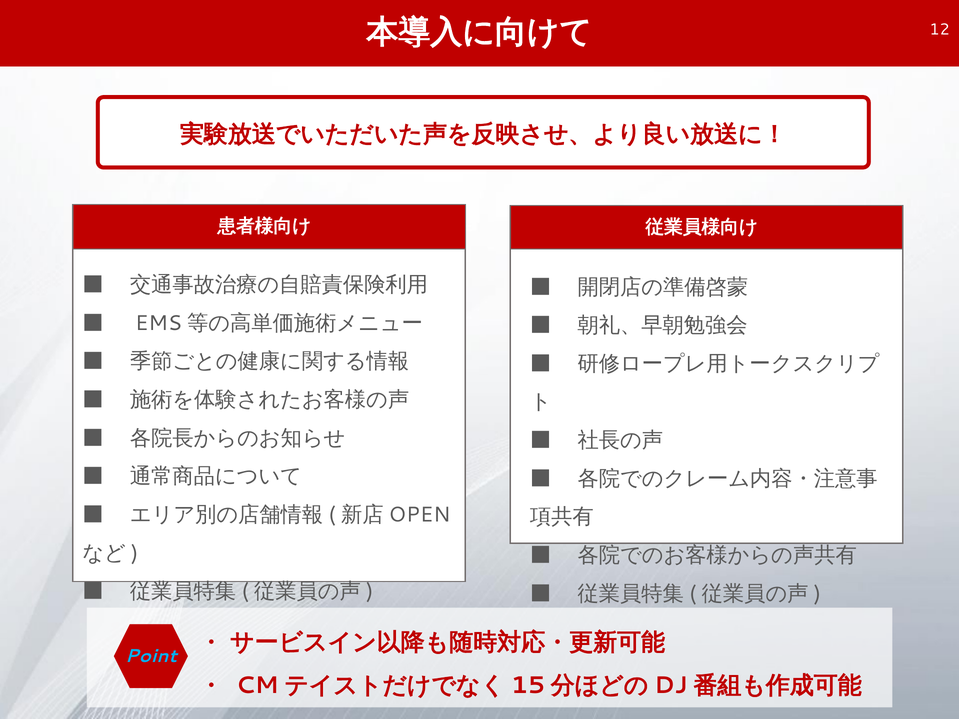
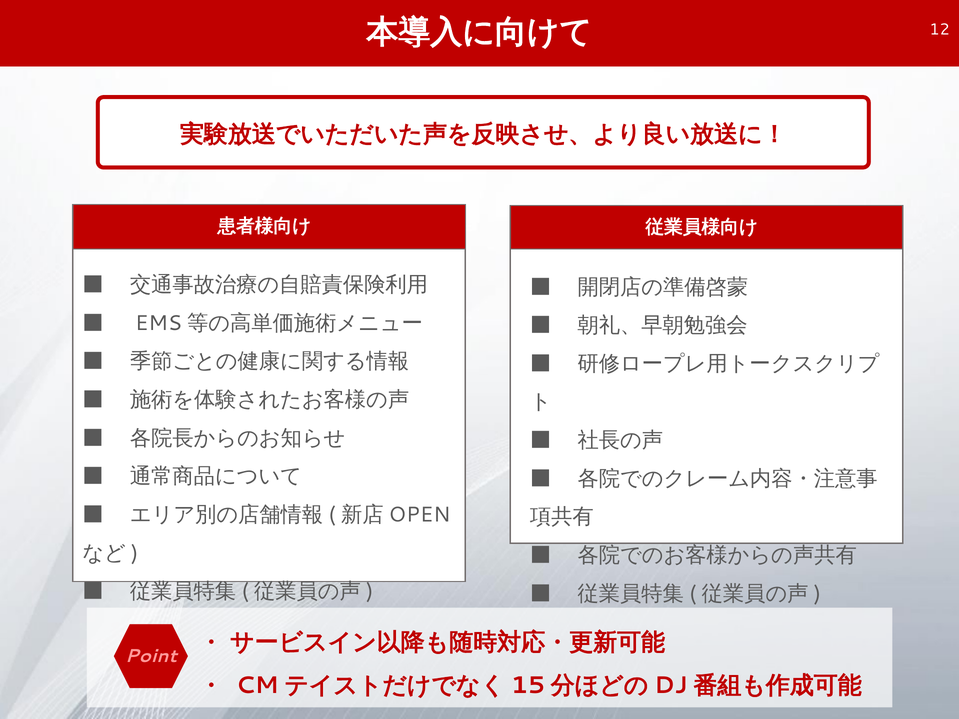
Point colour: light blue -> pink
